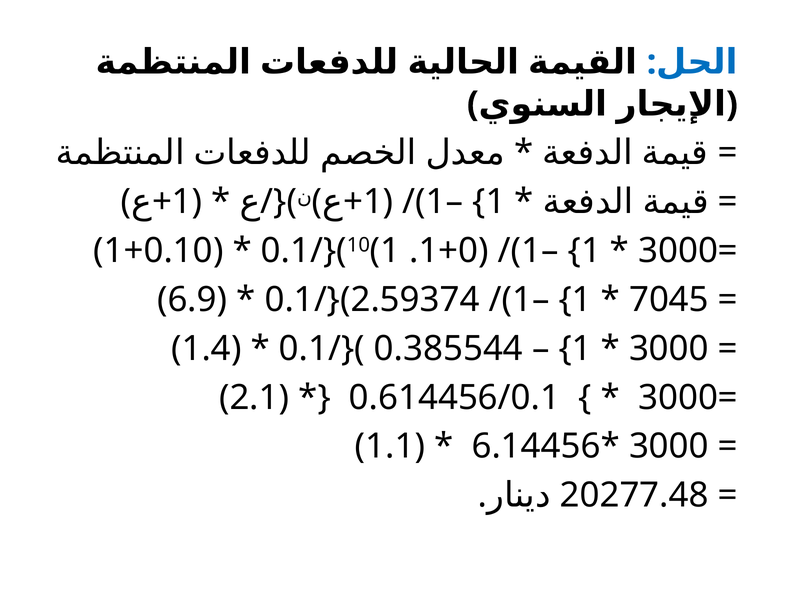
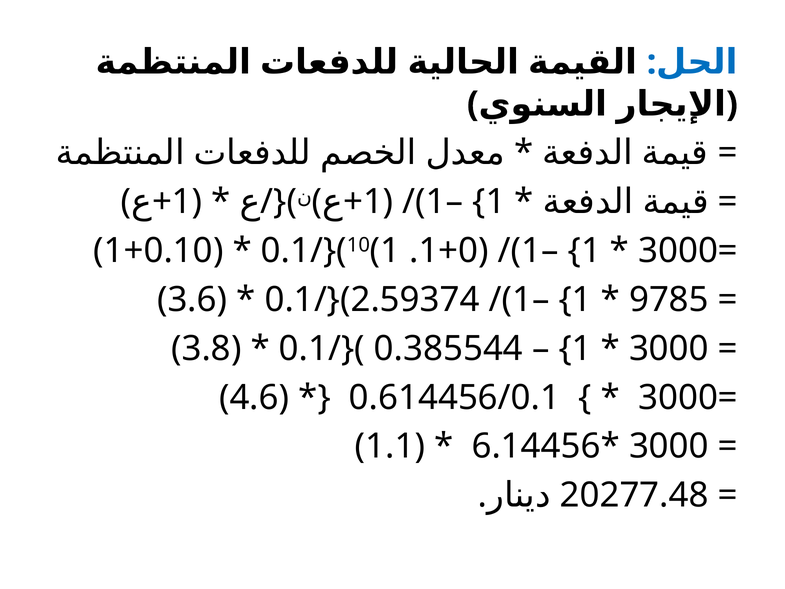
6.9: 6.9 -> 3.6
7045: 7045 -> 9785
1.4: 1.4 -> 3.8
2.1: 2.1 -> 4.6
